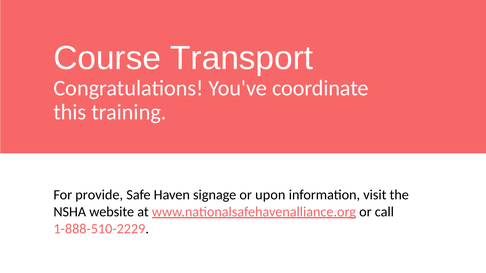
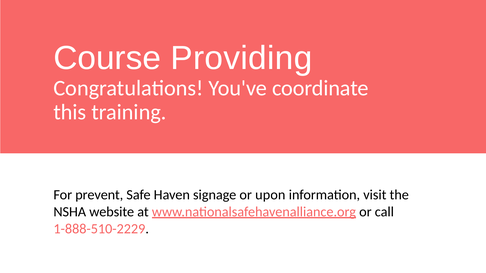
Transport: Transport -> Providing
provide: provide -> prevent
